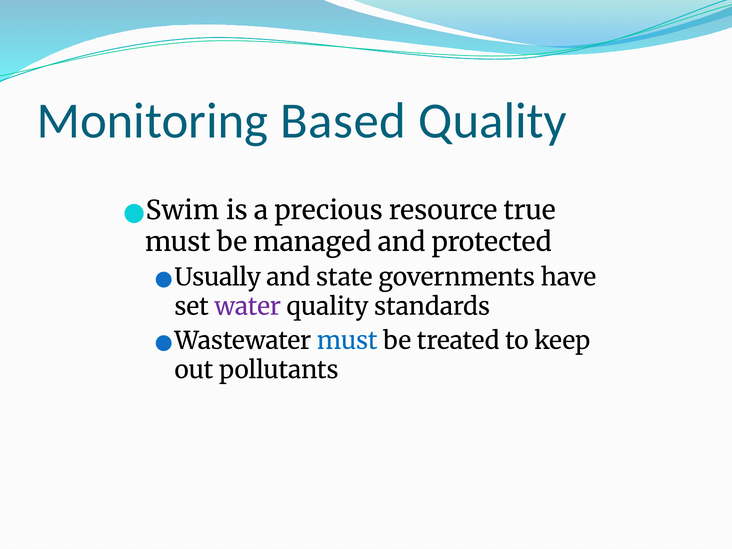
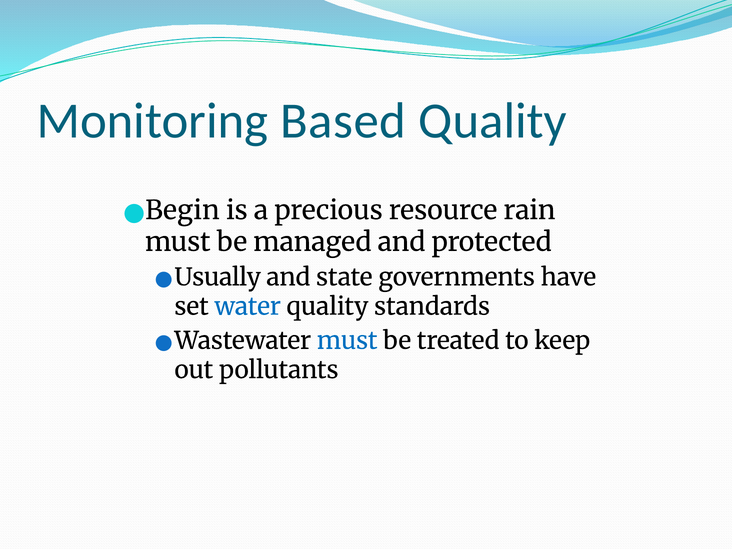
Swim: Swim -> Begin
true: true -> rain
water colour: purple -> blue
